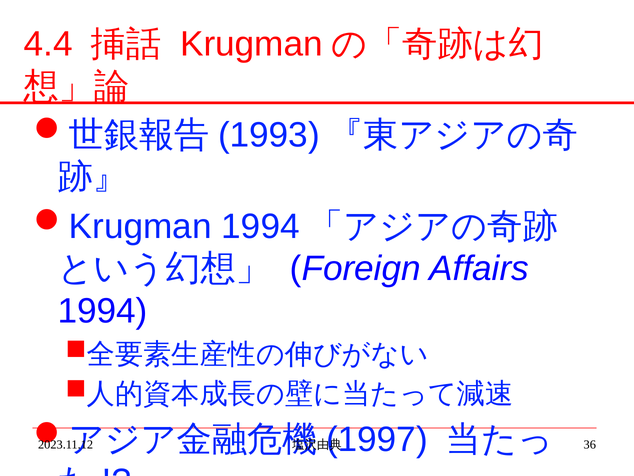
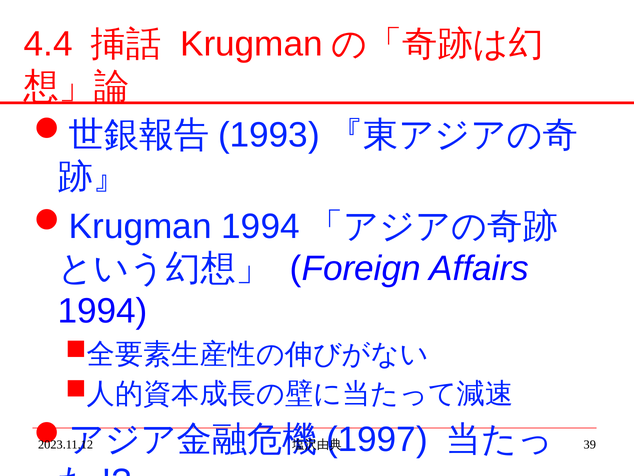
36: 36 -> 39
